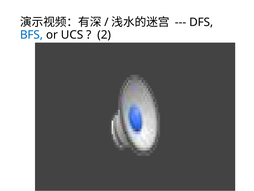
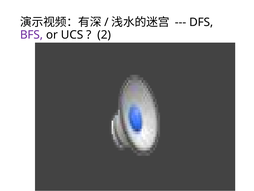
BFS colour: blue -> purple
